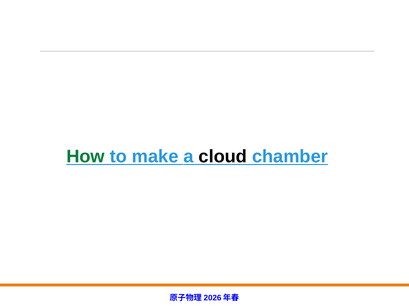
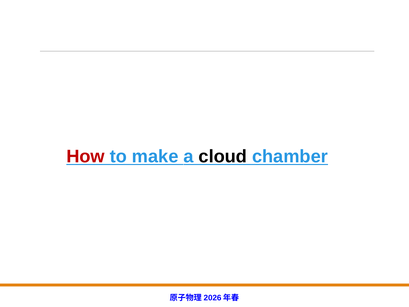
How colour: green -> red
